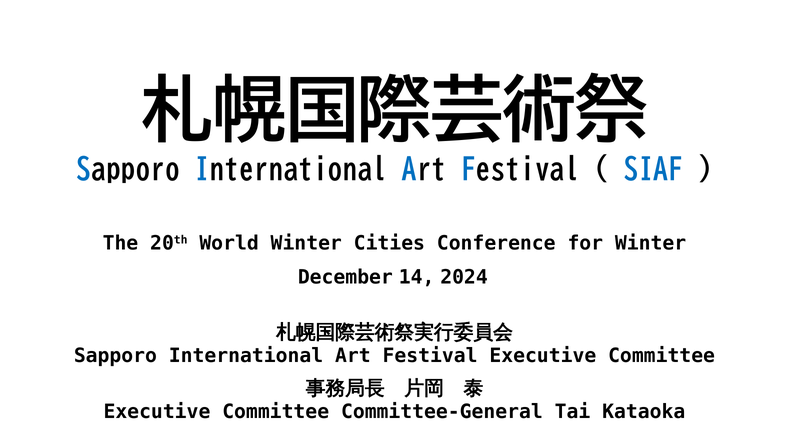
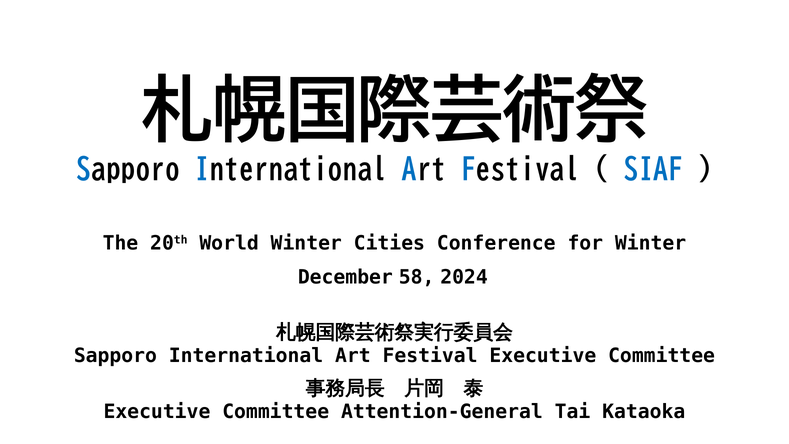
14: 14 -> 58
Committee-General: Committee-General -> Attention-General
